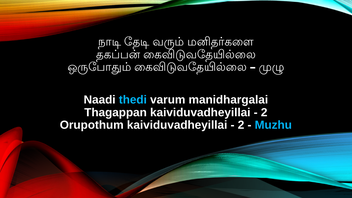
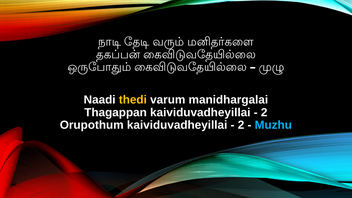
thedi colour: light blue -> yellow
